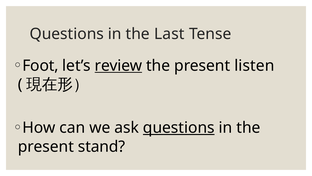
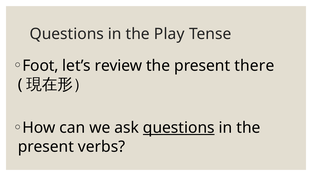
Last: Last -> Play
review underline: present -> none
listen: listen -> there
stand: stand -> verbs
